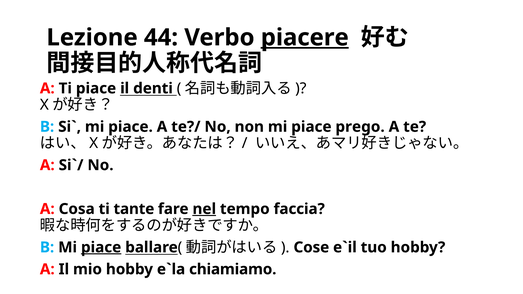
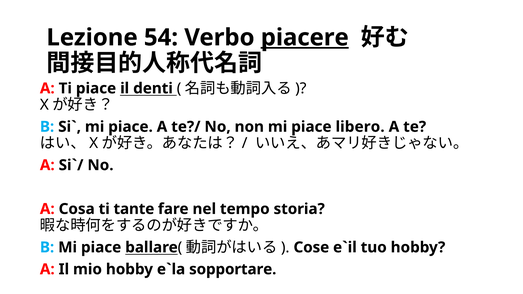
44: 44 -> 54
prego: prego -> libero
nel underline: present -> none
faccia: faccia -> storia
piace at (101, 248) underline: present -> none
chiamiamo: chiamiamo -> sopportare
